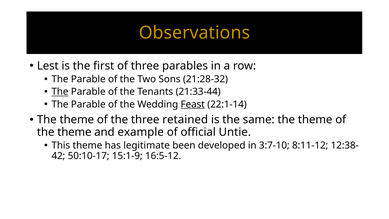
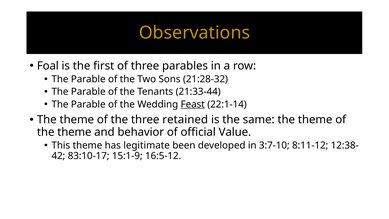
Lest: Lest -> Foal
The at (60, 92) underline: present -> none
example: example -> behavior
Untie: Untie -> Value
50:10-17: 50:10-17 -> 83:10-17
